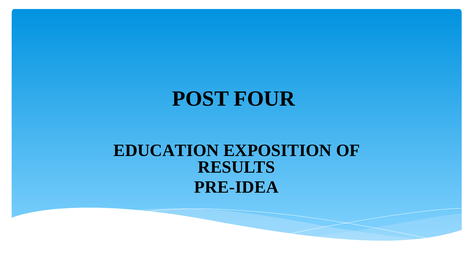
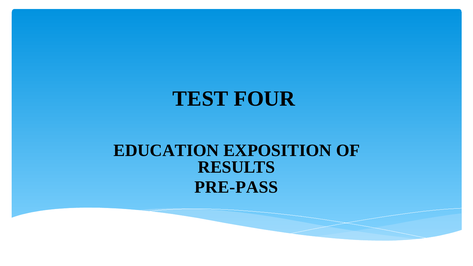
POST: POST -> TEST
PRE-IDEA: PRE-IDEA -> PRE-PASS
